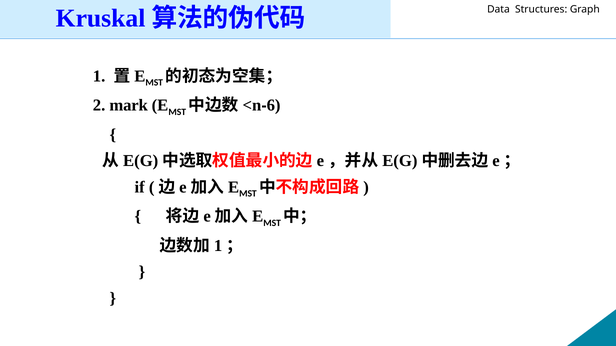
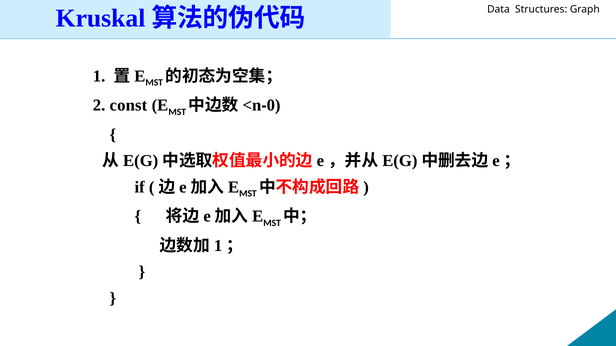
mark: mark -> const
6: 6 -> 0
